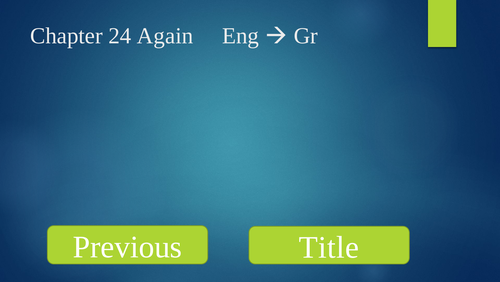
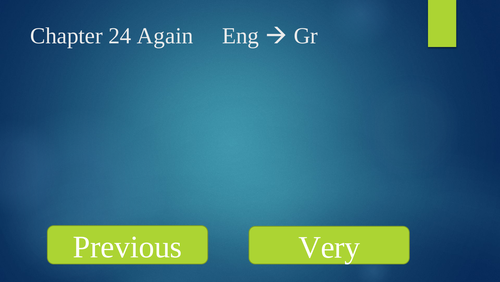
Title: Title -> Very
